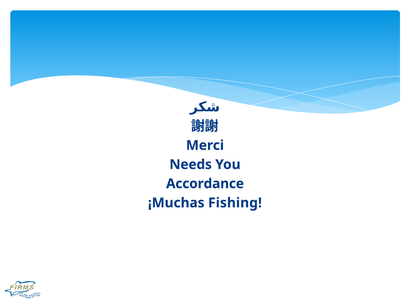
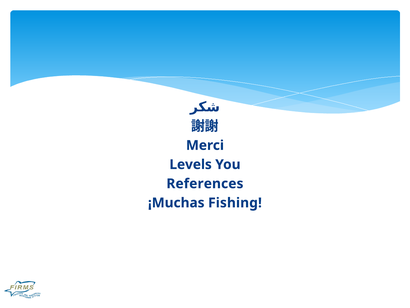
Needs: Needs -> Levels
Accordance: Accordance -> References
